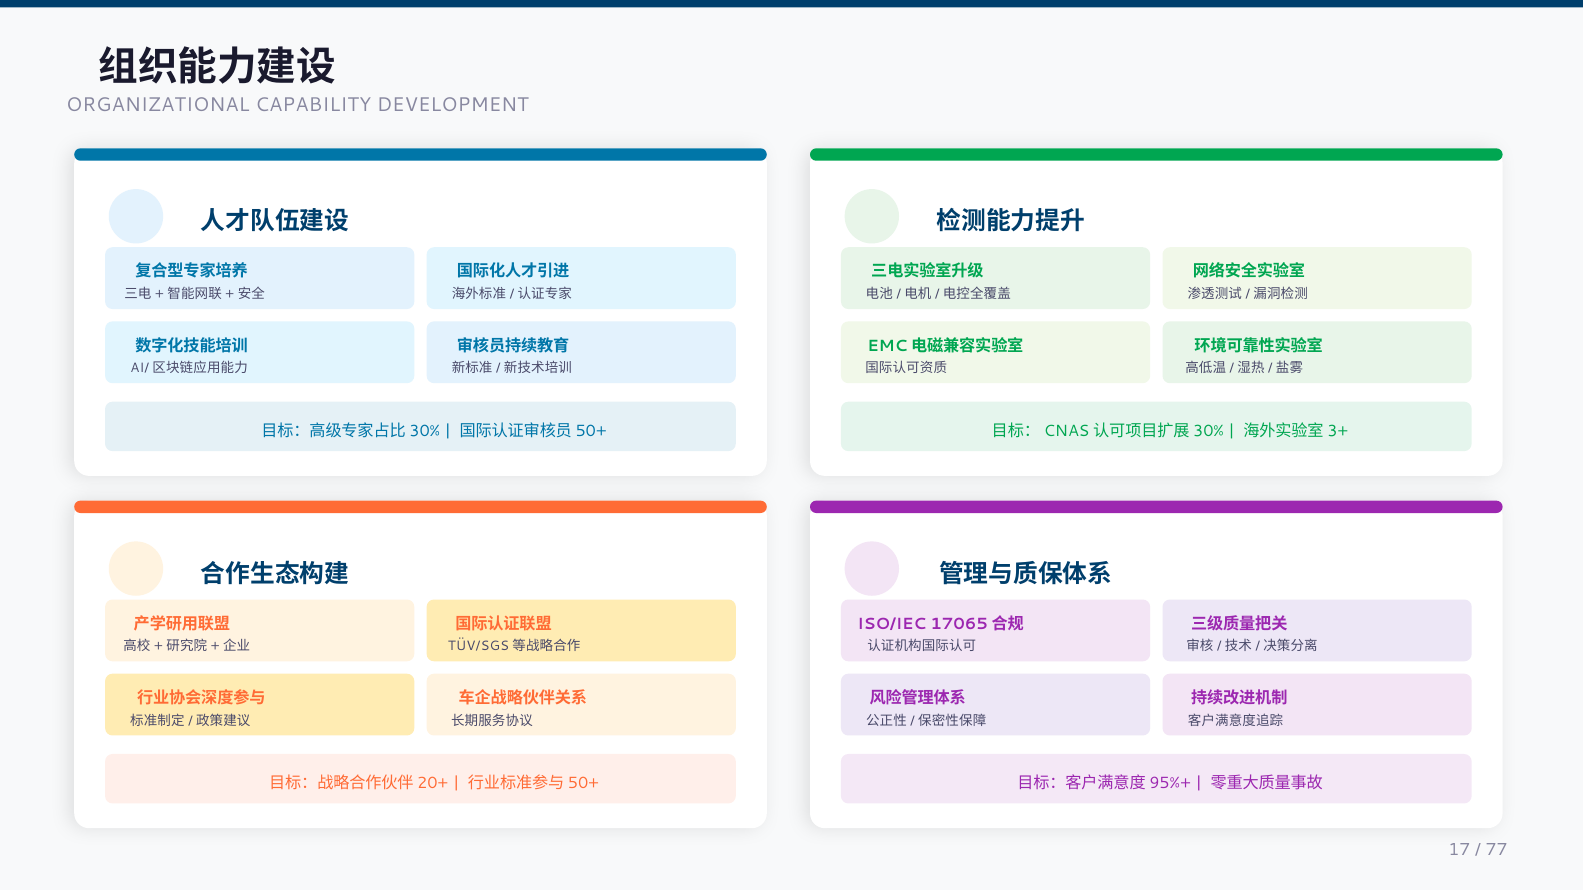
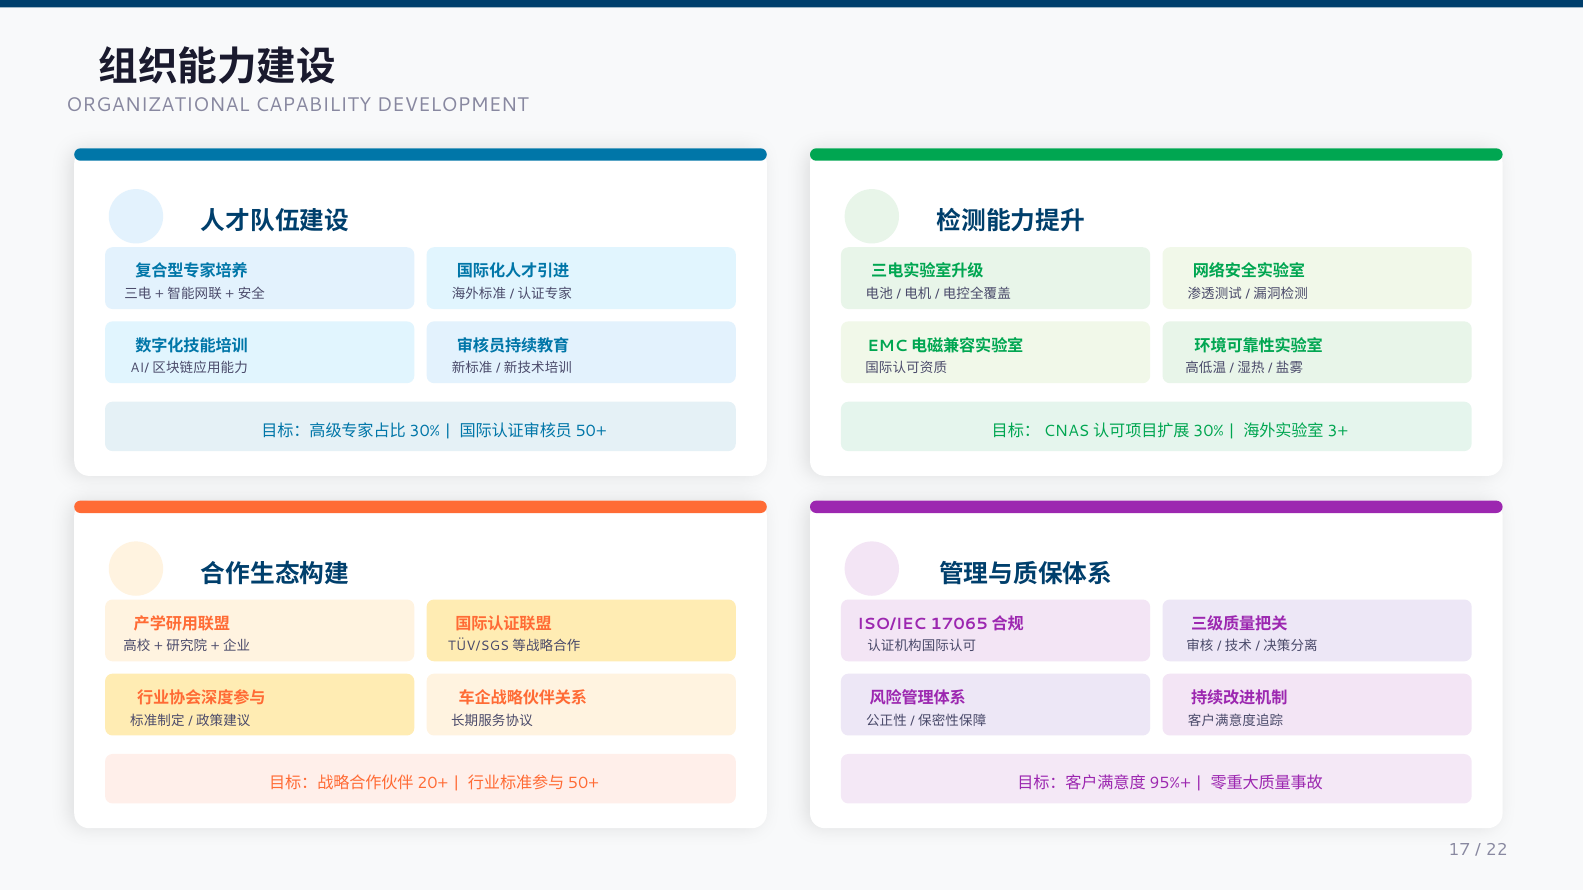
77: 77 -> 22
